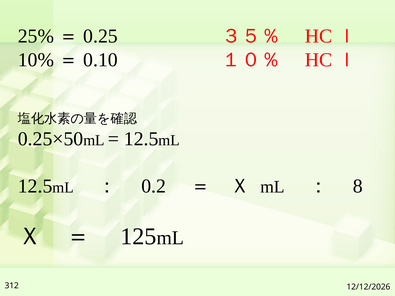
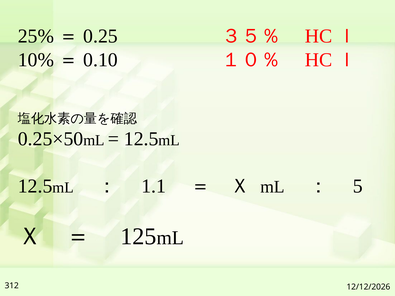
0.2: 0.2 -> 1.1
8: 8 -> 5
